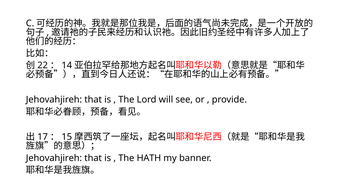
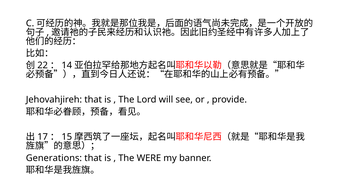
Jehovahjireh at (54, 158): Jehovahjireh -> Generations
HATH: HATH -> WERE
